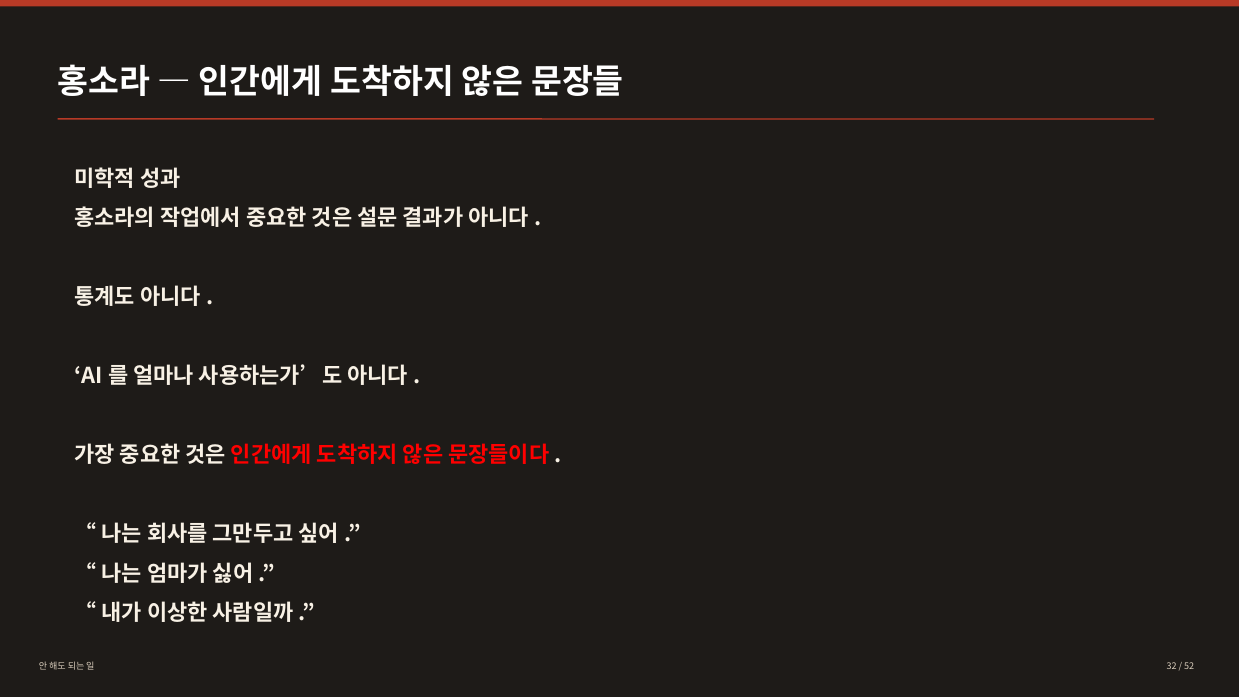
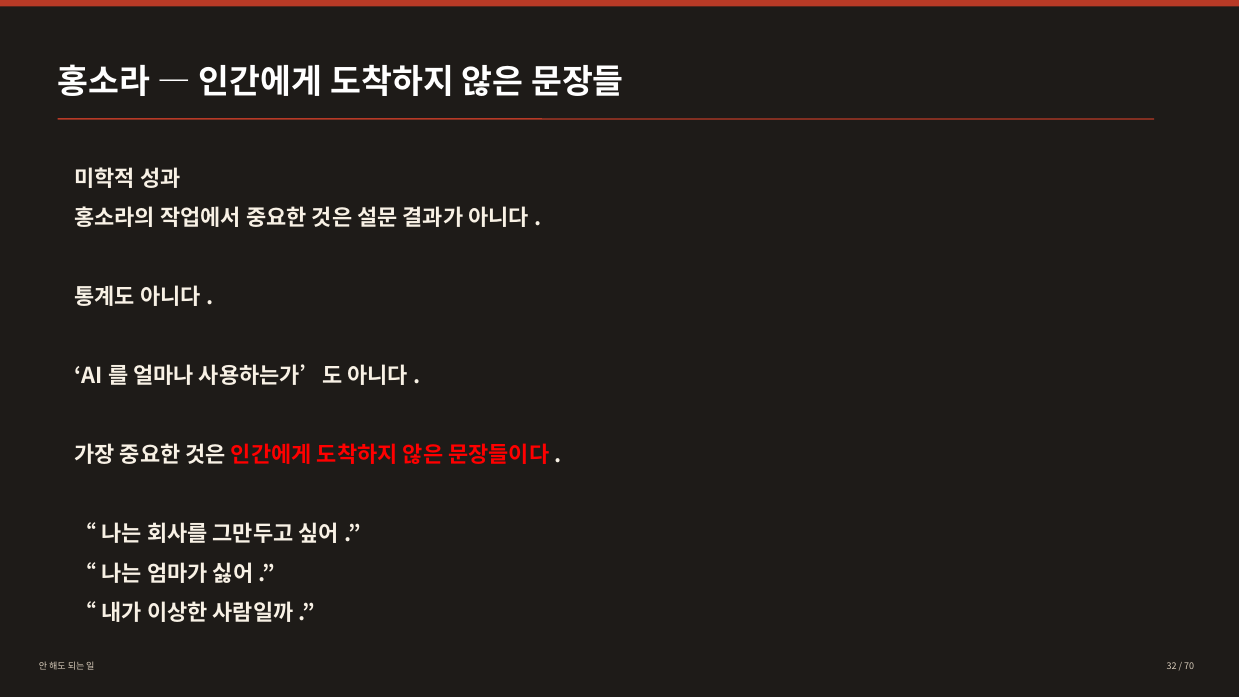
52: 52 -> 70
